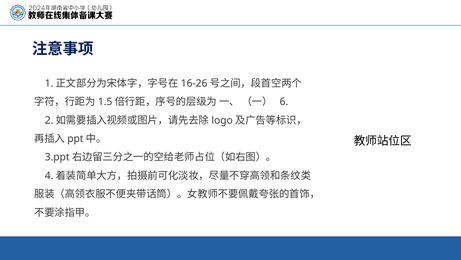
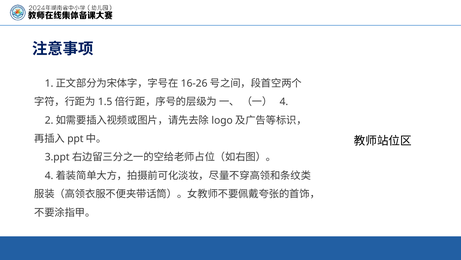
6: 6 -> 4
